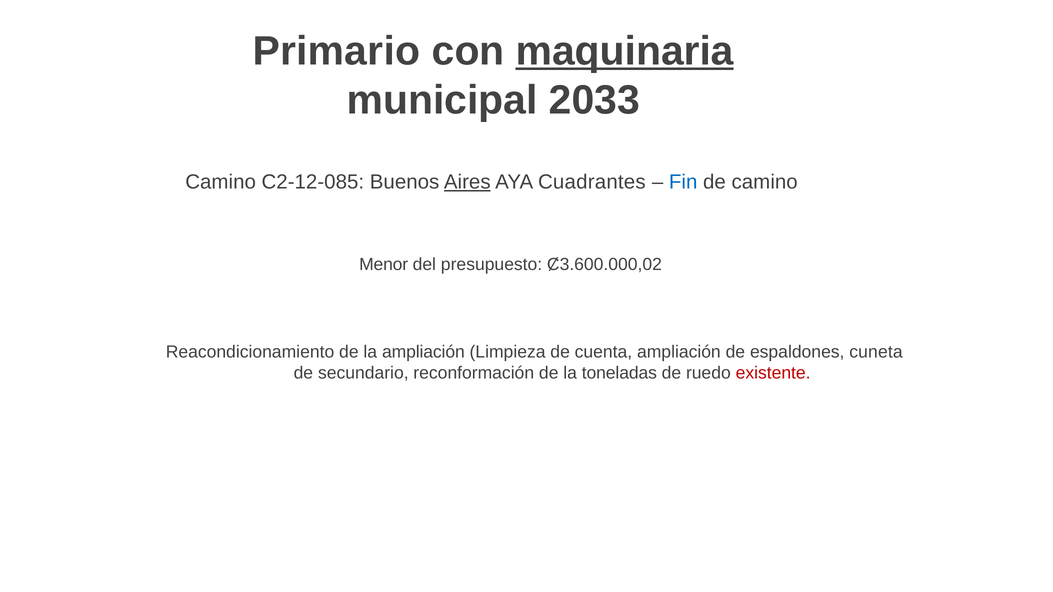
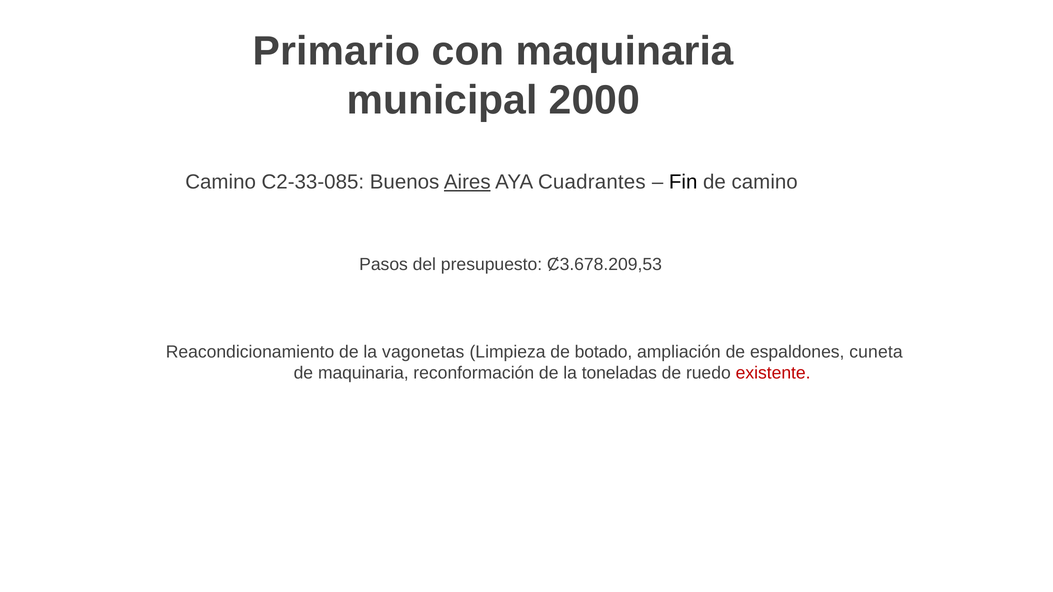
maquinaria at (625, 51) underline: present -> none
2033: 2033 -> 2000
C2-12-085: C2-12-085 -> C2-33-085
Fin colour: blue -> black
Menor: Menor -> Pasos
Ȼ3.600.000,02: Ȼ3.600.000,02 -> Ȼ3.678.209,53
la ampliación: ampliación -> vagonetas
cuenta: cuenta -> botado
de secundario: secundario -> maquinaria
